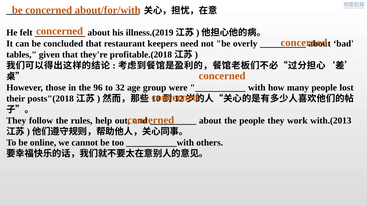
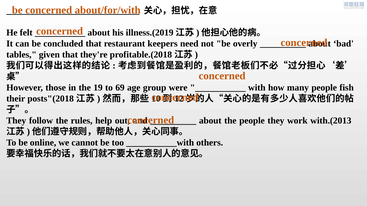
96: 96 -> 19
32: 32 -> 69
lost: lost -> fish
